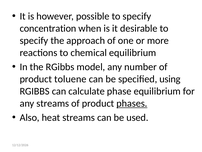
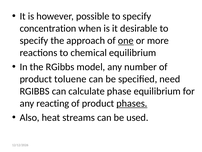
one underline: none -> present
using: using -> need
any streams: streams -> reacting
